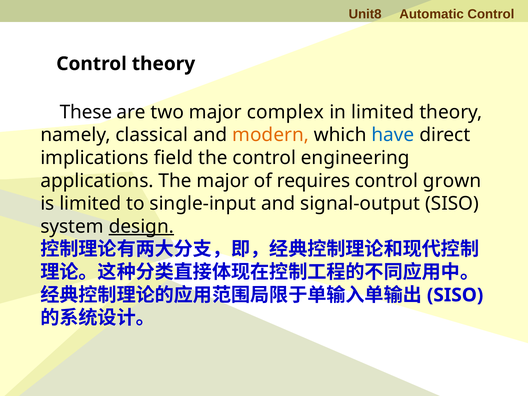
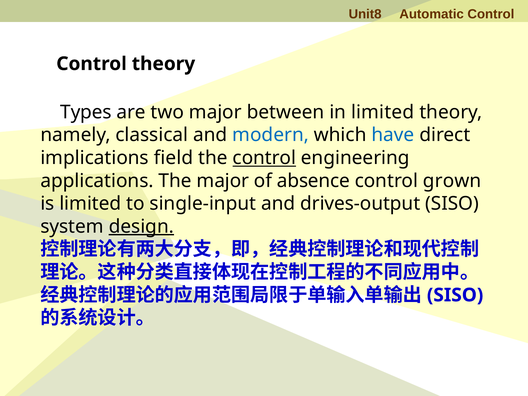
These: These -> Types
complex: complex -> between
modern colour: orange -> blue
control at (264, 158) underline: none -> present
requires: requires -> absence
signal-output: signal-output -> drives-output
